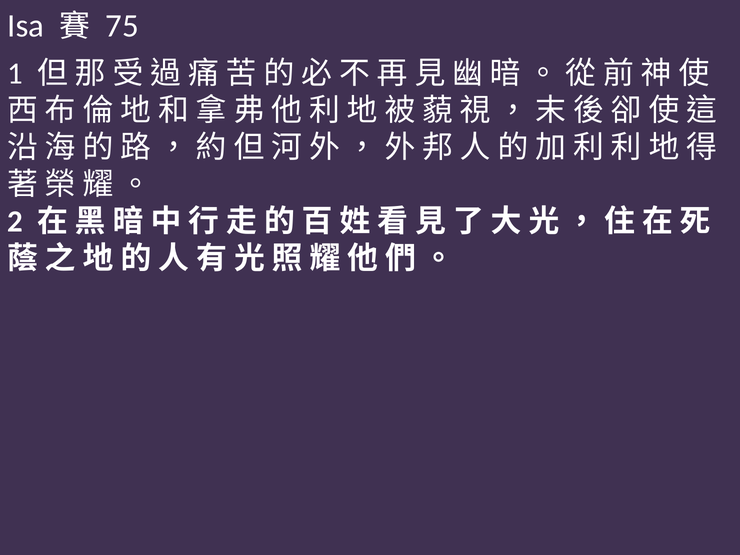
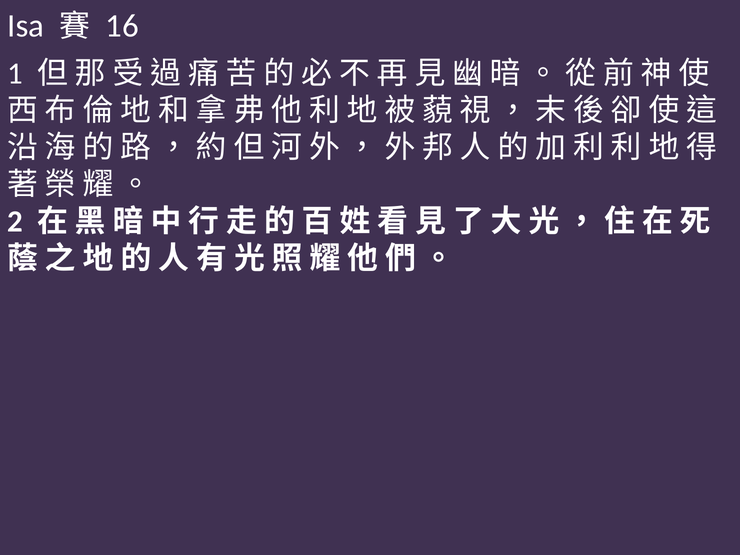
75: 75 -> 16
